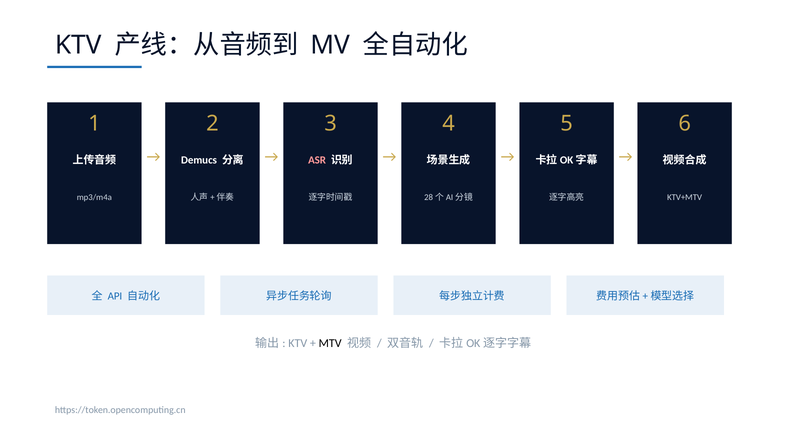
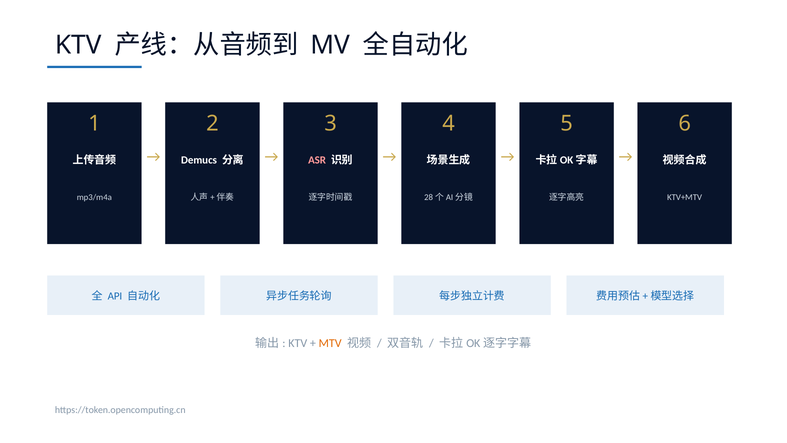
MTV colour: black -> orange
